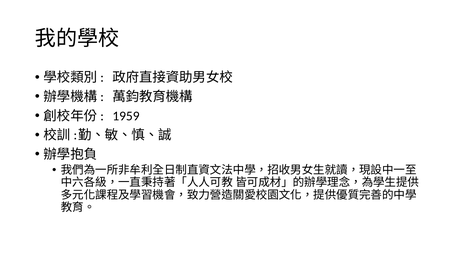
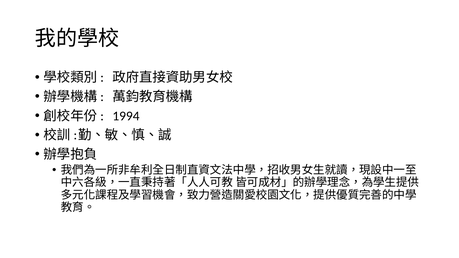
1959: 1959 -> 1994
